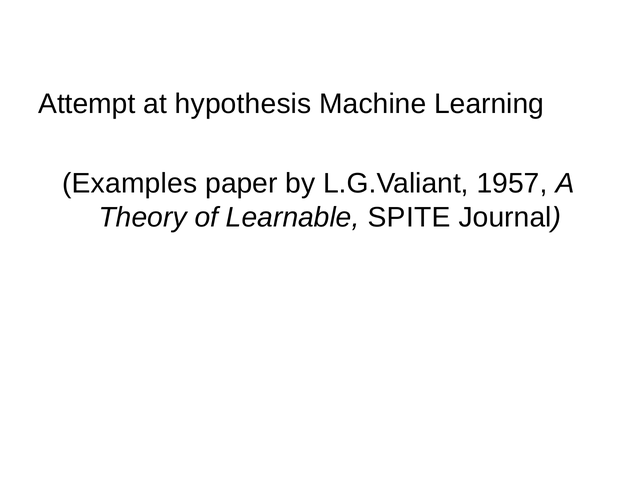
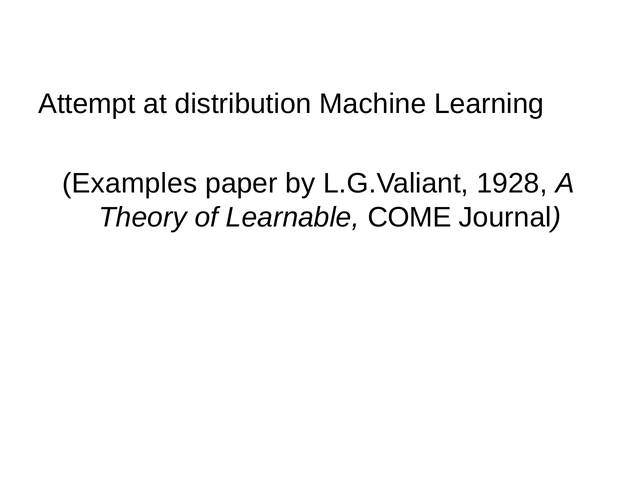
hypothesis: hypothesis -> distribution
1957: 1957 -> 1928
SPITE: SPITE -> COME
